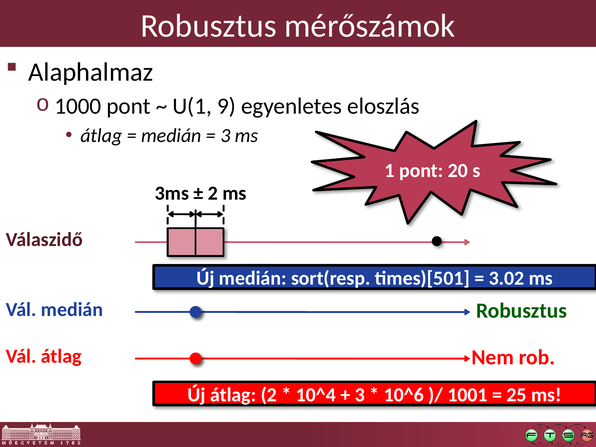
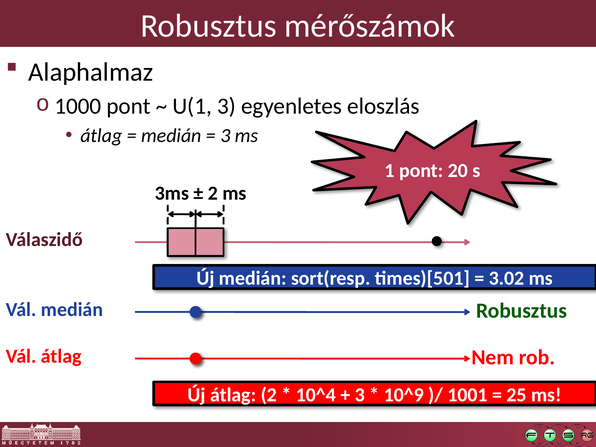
U(1 9: 9 -> 3
10^6: 10^6 -> 10^9
